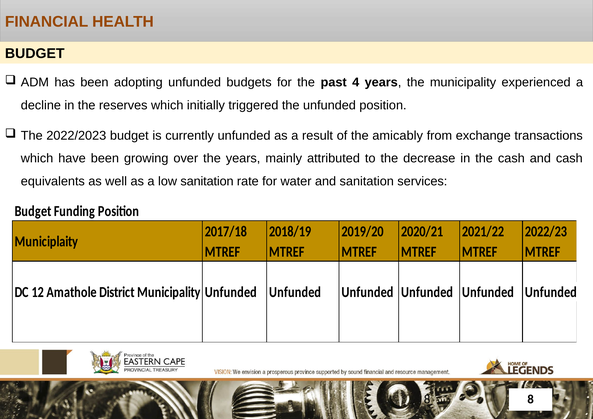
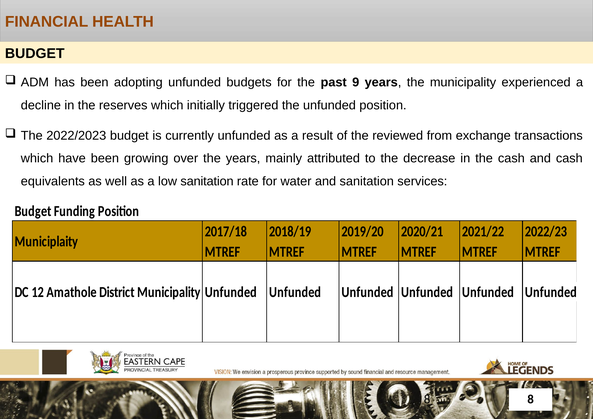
4: 4 -> 9
amicably: amicably -> reviewed
